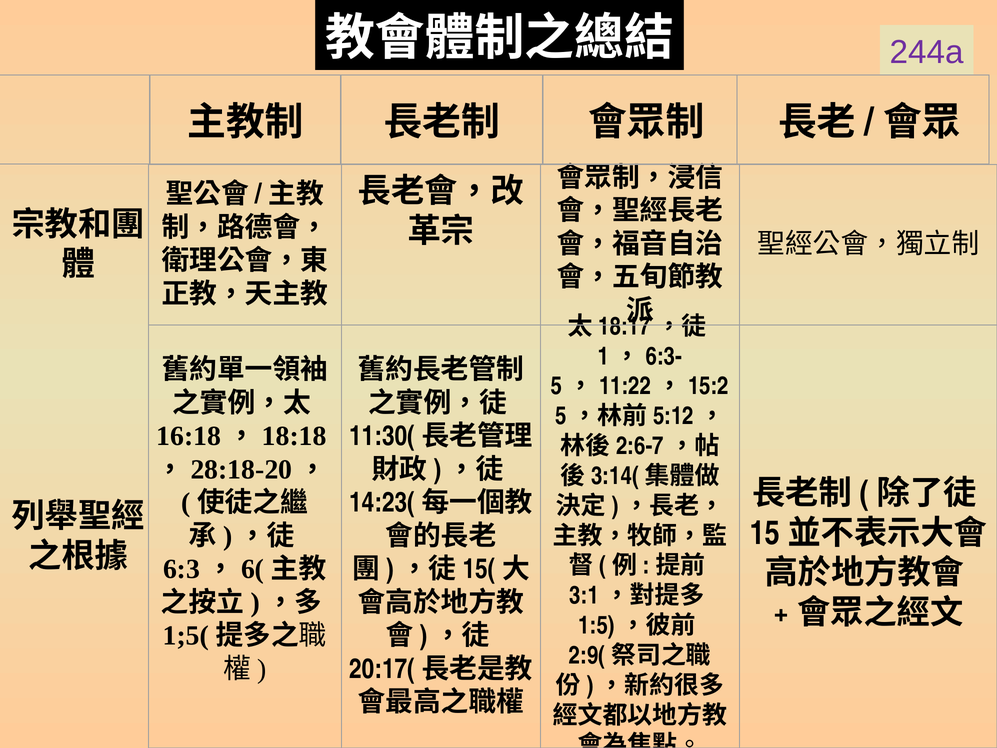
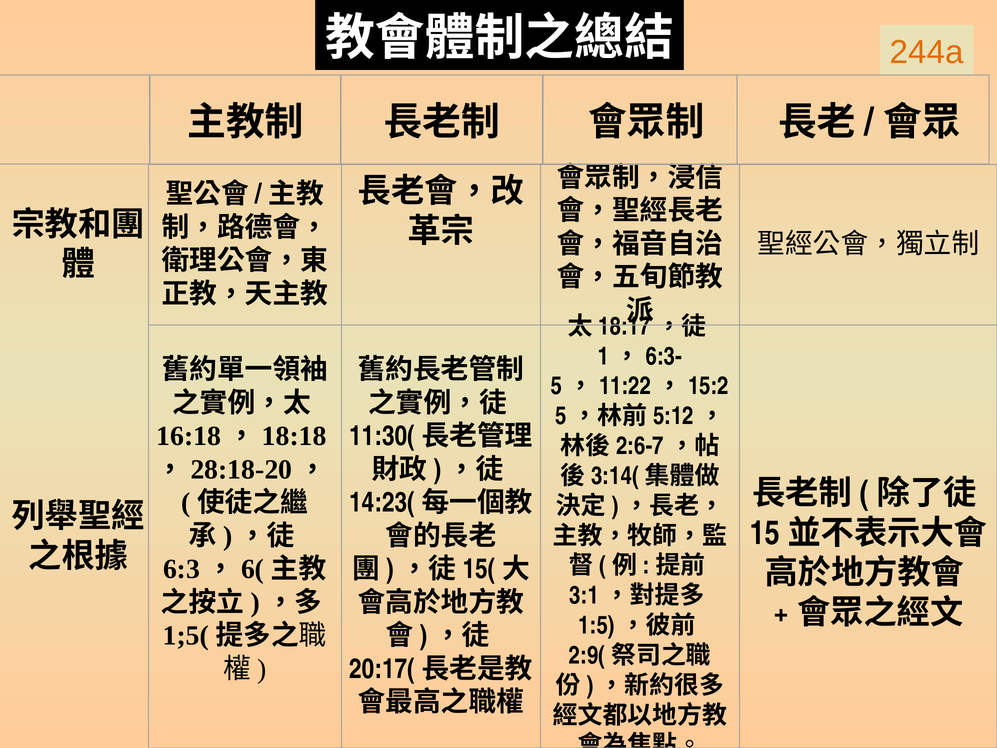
244a colour: purple -> orange
